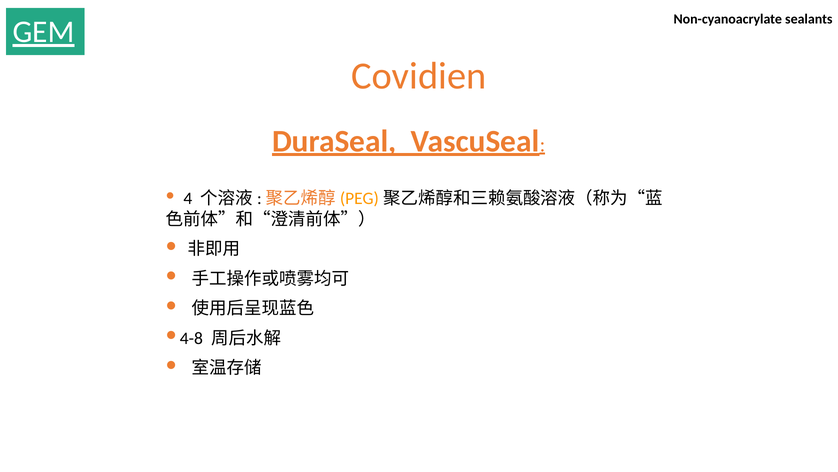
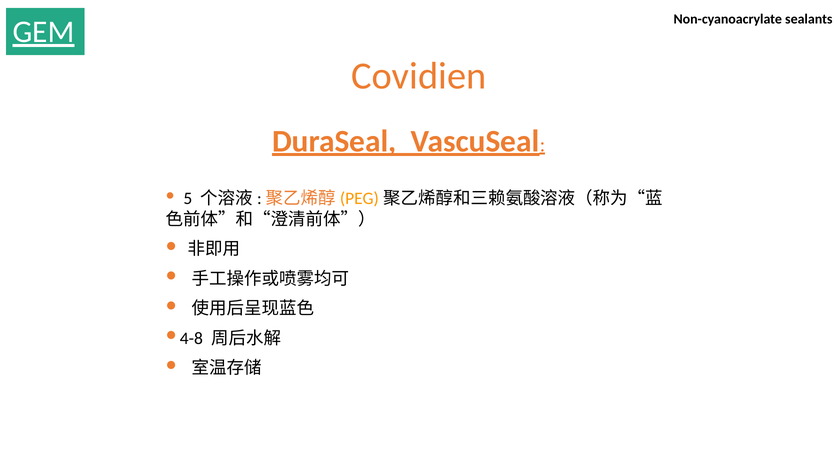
4: 4 -> 5
